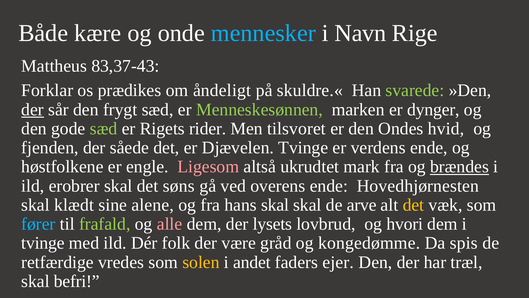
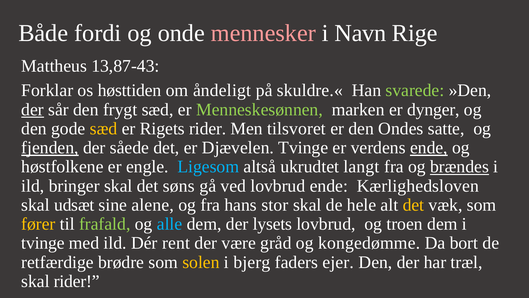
kære: kære -> fordi
mennesker colour: light blue -> pink
83,37-43: 83,37-43 -> 13,87-43
prædikes: prædikes -> høsttiden
sæd at (104, 128) colour: light green -> yellow
hvid: hvid -> satte
fjenden underline: none -> present
ende at (429, 148) underline: none -> present
Ligesom colour: pink -> light blue
mark: mark -> langt
erobrer: erobrer -> bringer
ved overens: overens -> lovbrud
Hovedhjørnesten: Hovedhjørnesten -> Kærlighedsloven
klædt: klædt -> udsæt
hans skal: skal -> stor
arve: arve -> hele
fører colour: light blue -> yellow
alle colour: pink -> light blue
hvori: hvori -> troen
folk: folk -> rent
spis: spis -> bort
vredes: vredes -> brødre
andet: andet -> bjerg
skal befri: befri -> rider
